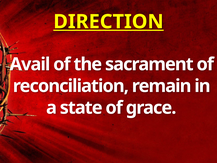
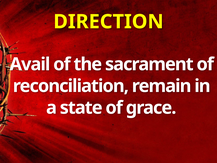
DIRECTION underline: present -> none
